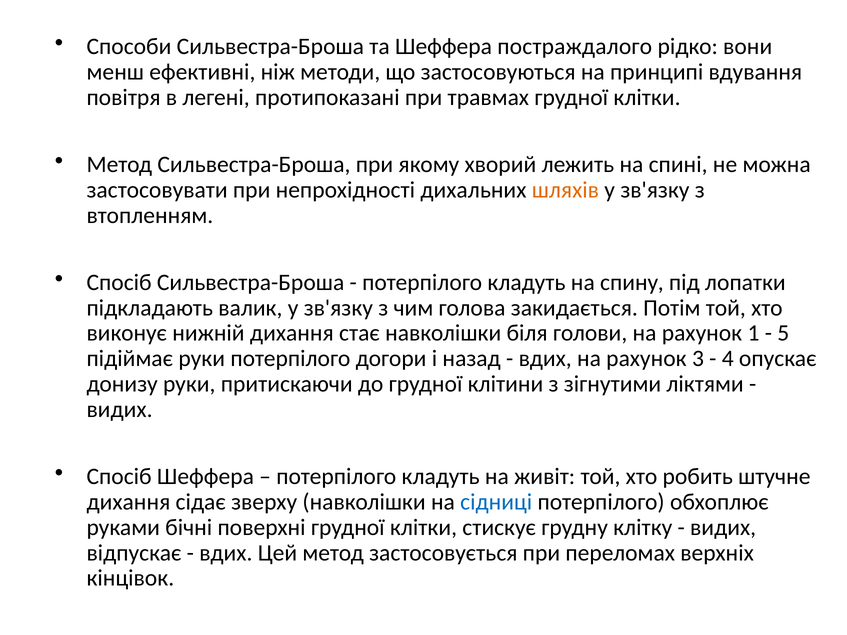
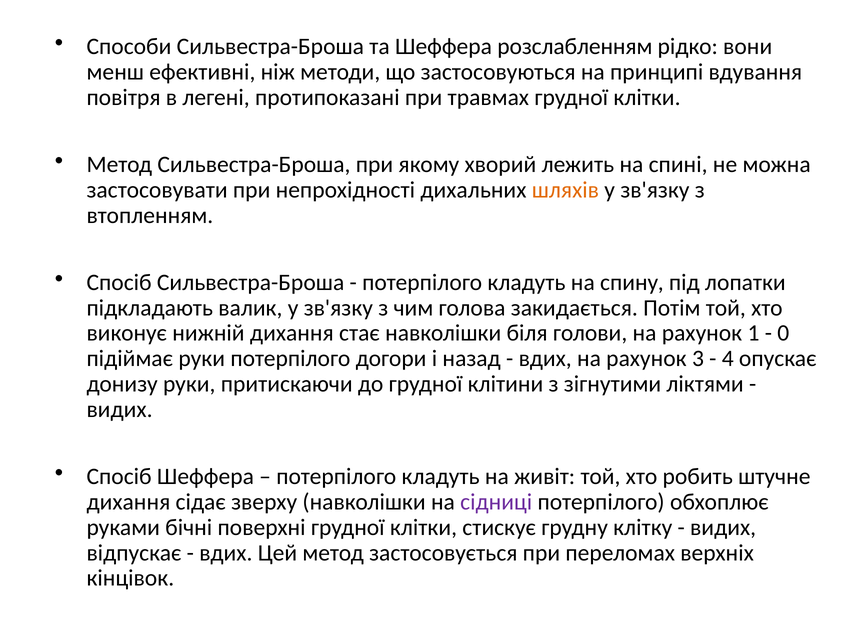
постраждалого: постраждалого -> розслабленням
5: 5 -> 0
сідниці colour: blue -> purple
